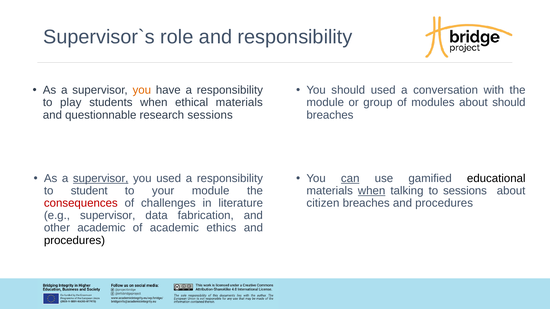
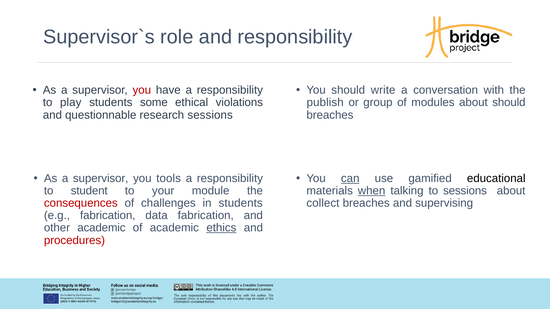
you at (142, 90) colour: orange -> red
should used: used -> write
students when: when -> some
ethical materials: materials -> violations
module at (325, 103): module -> publish
supervisor at (101, 179) underline: present -> none
you used: used -> tools
in literature: literature -> students
citizen: citizen -> collect
breaches and procedures: procedures -> supervising
e.g supervisor: supervisor -> fabrication
ethics underline: none -> present
procedures at (74, 241) colour: black -> red
